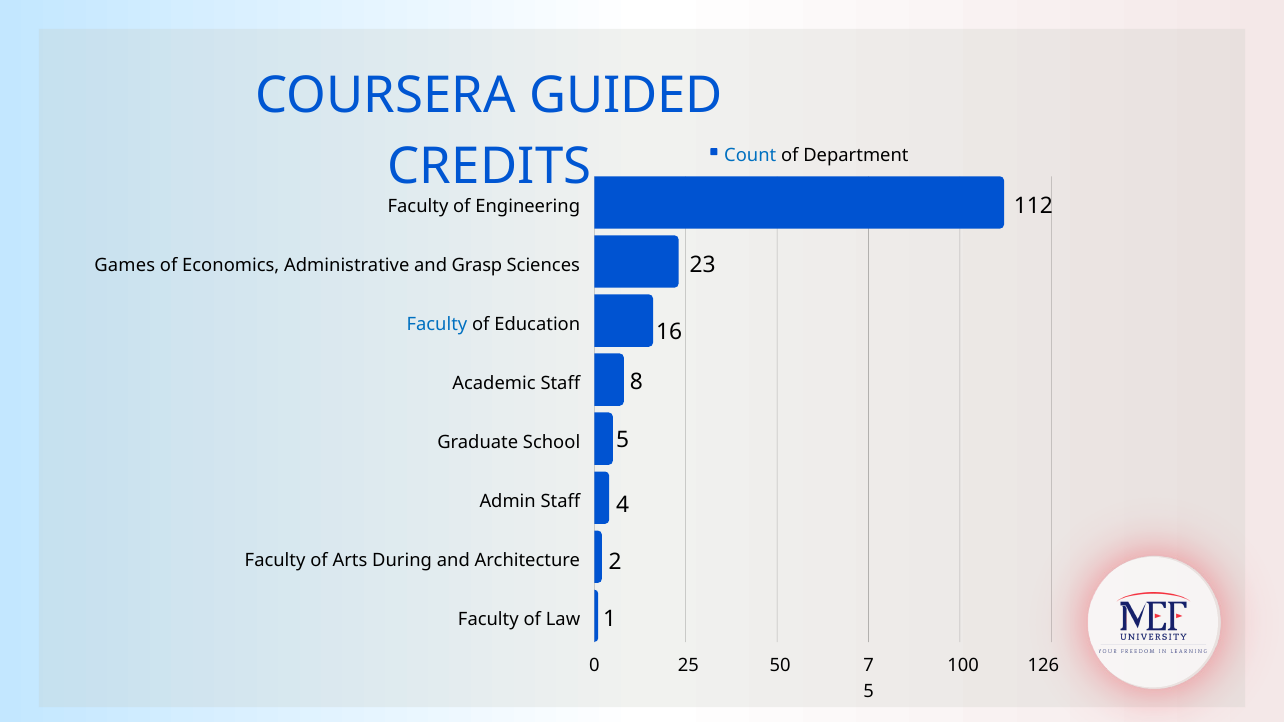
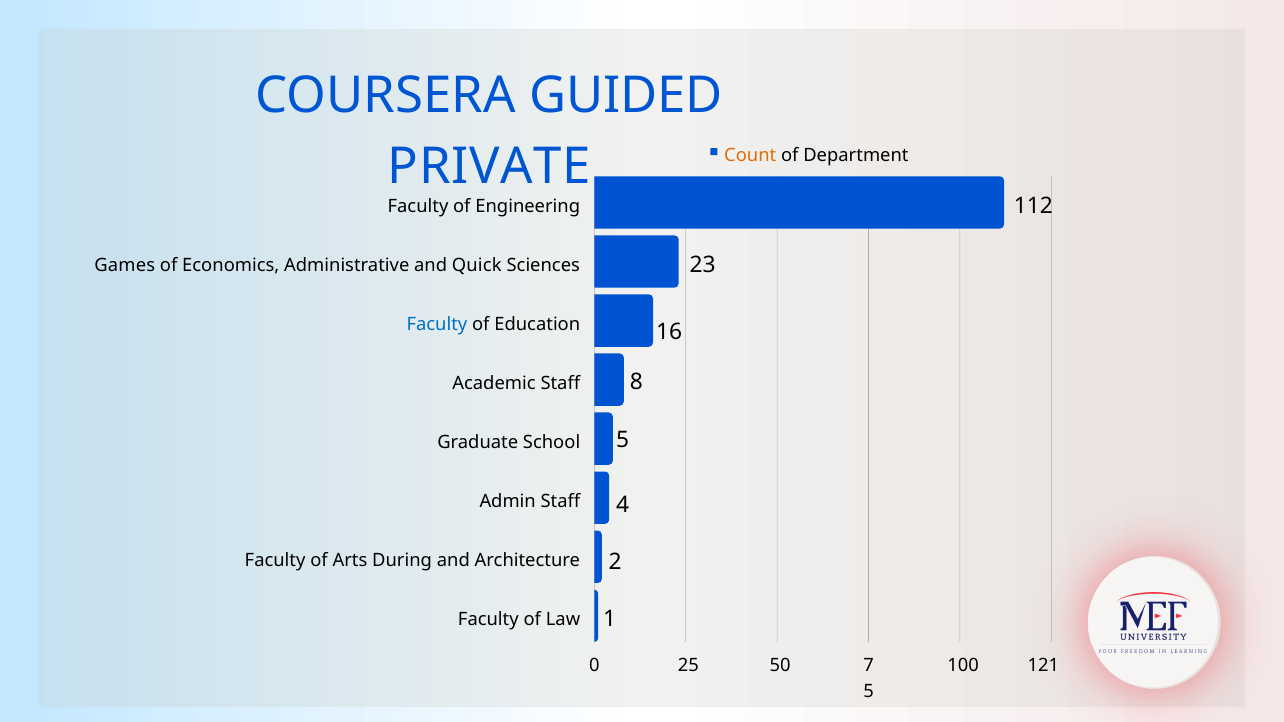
Count colour: blue -> orange
CREDITS: CREDITS -> PRIVATE
Grasp: Grasp -> Quick
126: 126 -> 121
